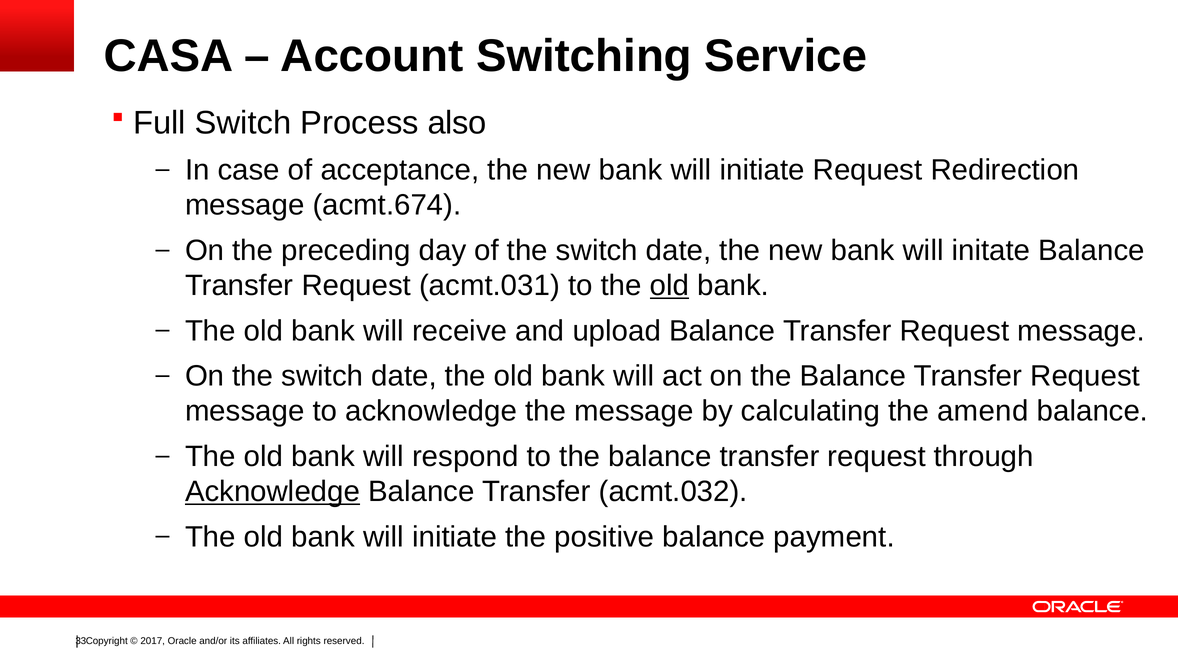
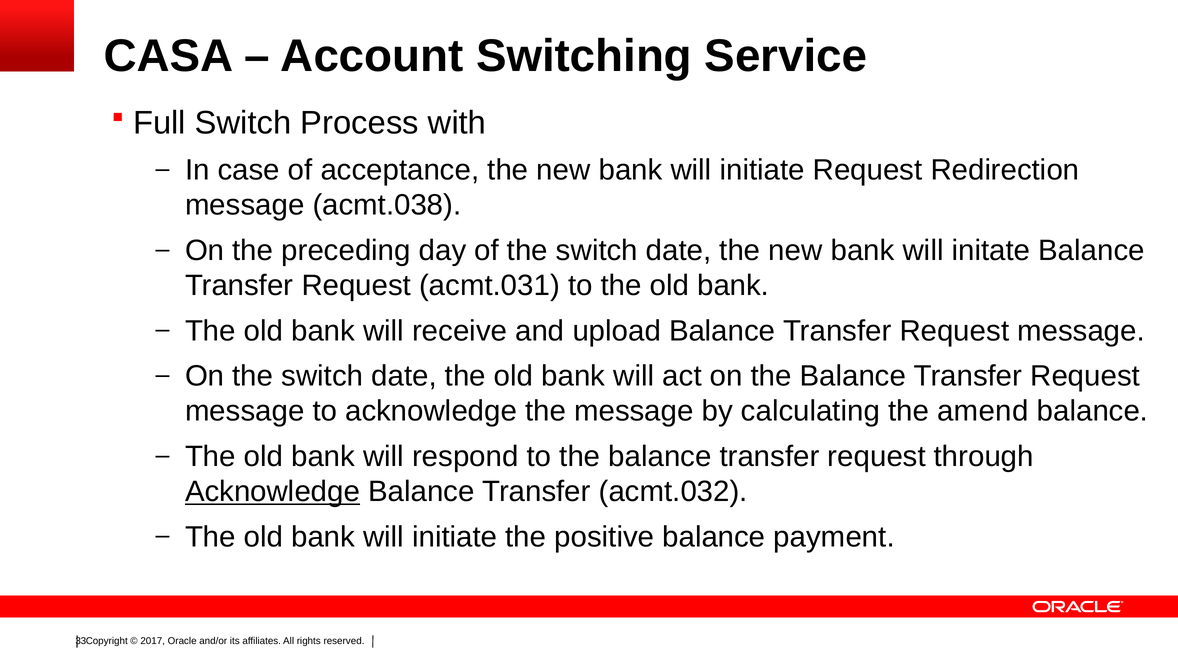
also: also -> with
acmt.674: acmt.674 -> acmt.038
old at (669, 286) underline: present -> none
